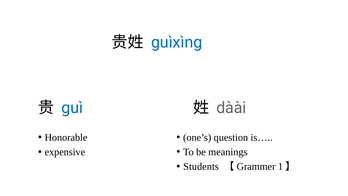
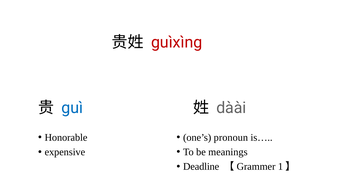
guìxìng colour: blue -> red
question: question -> pronoun
Students: Students -> Deadline
